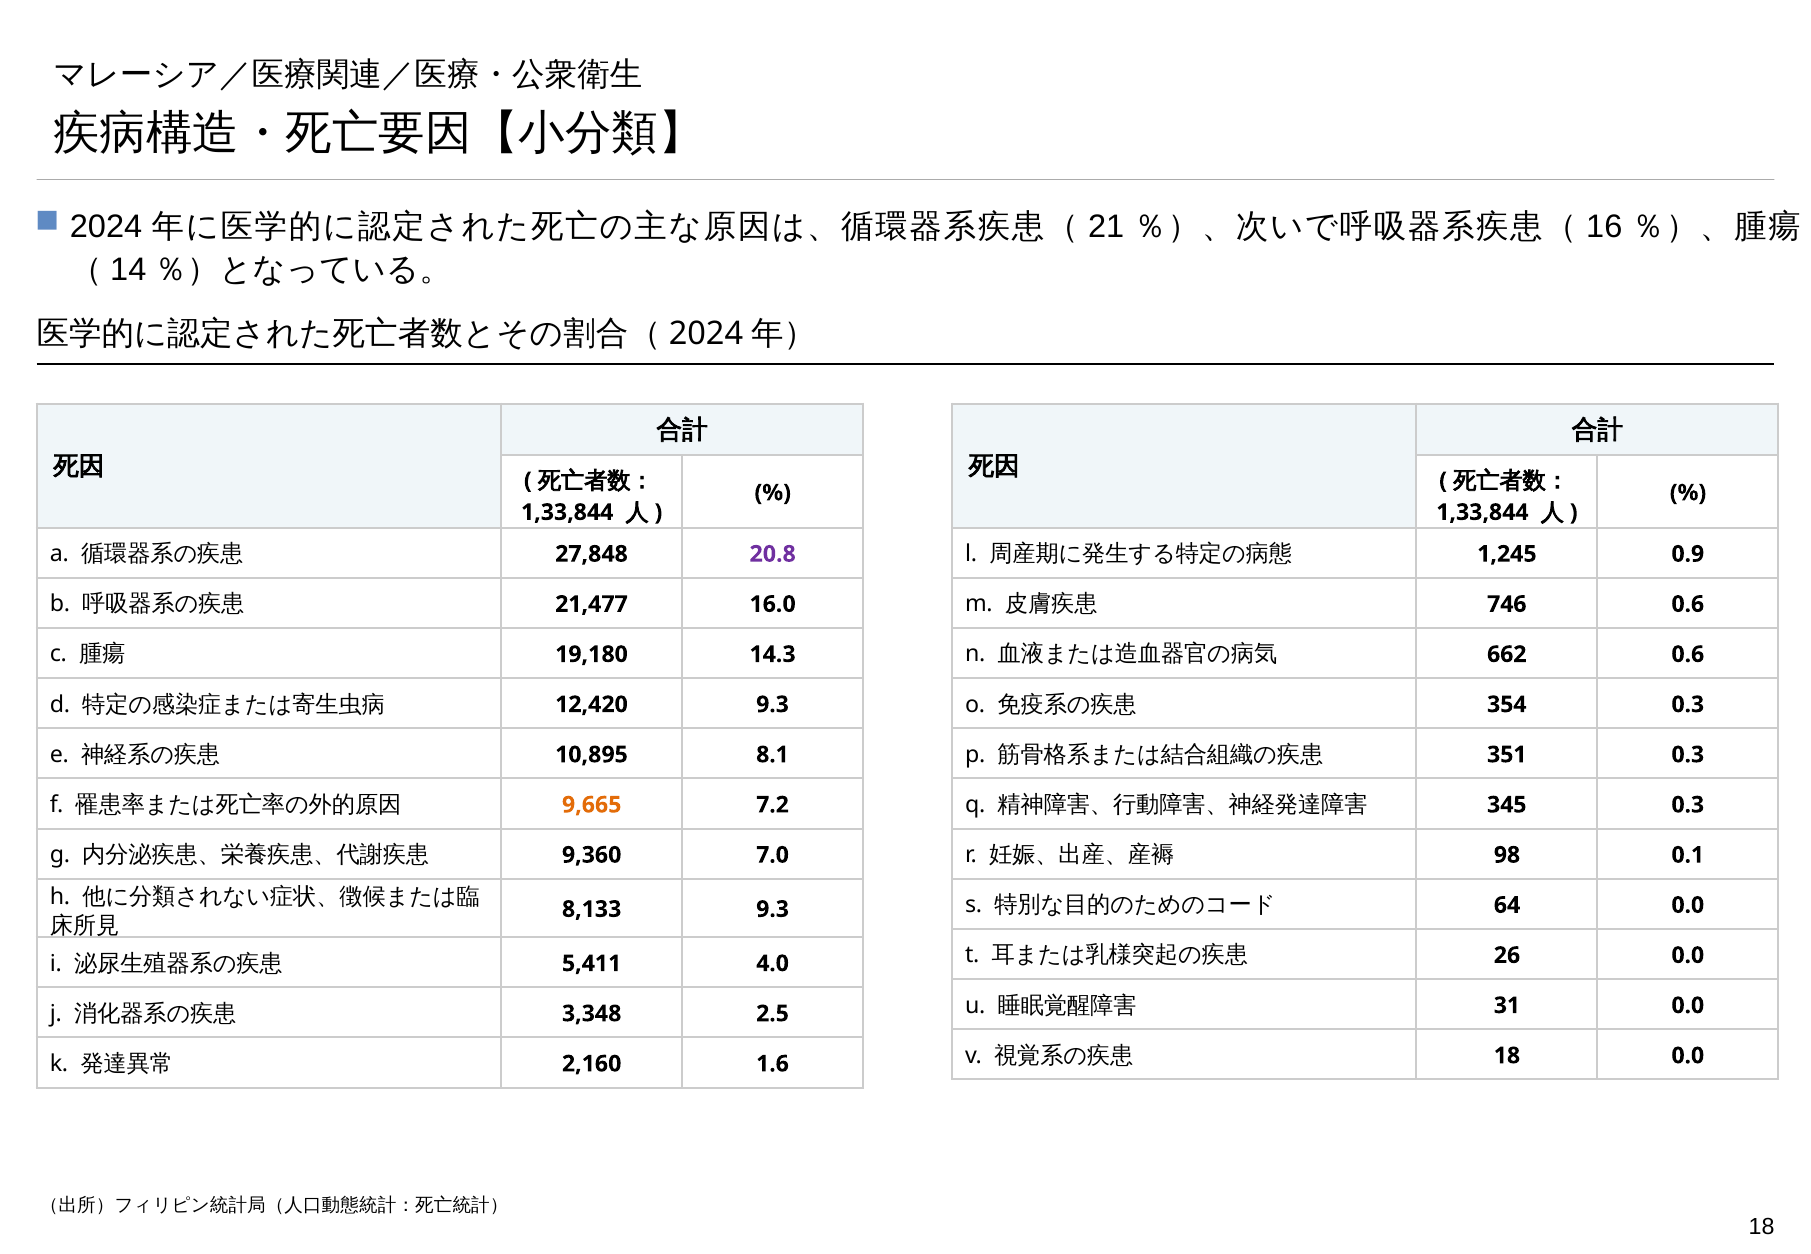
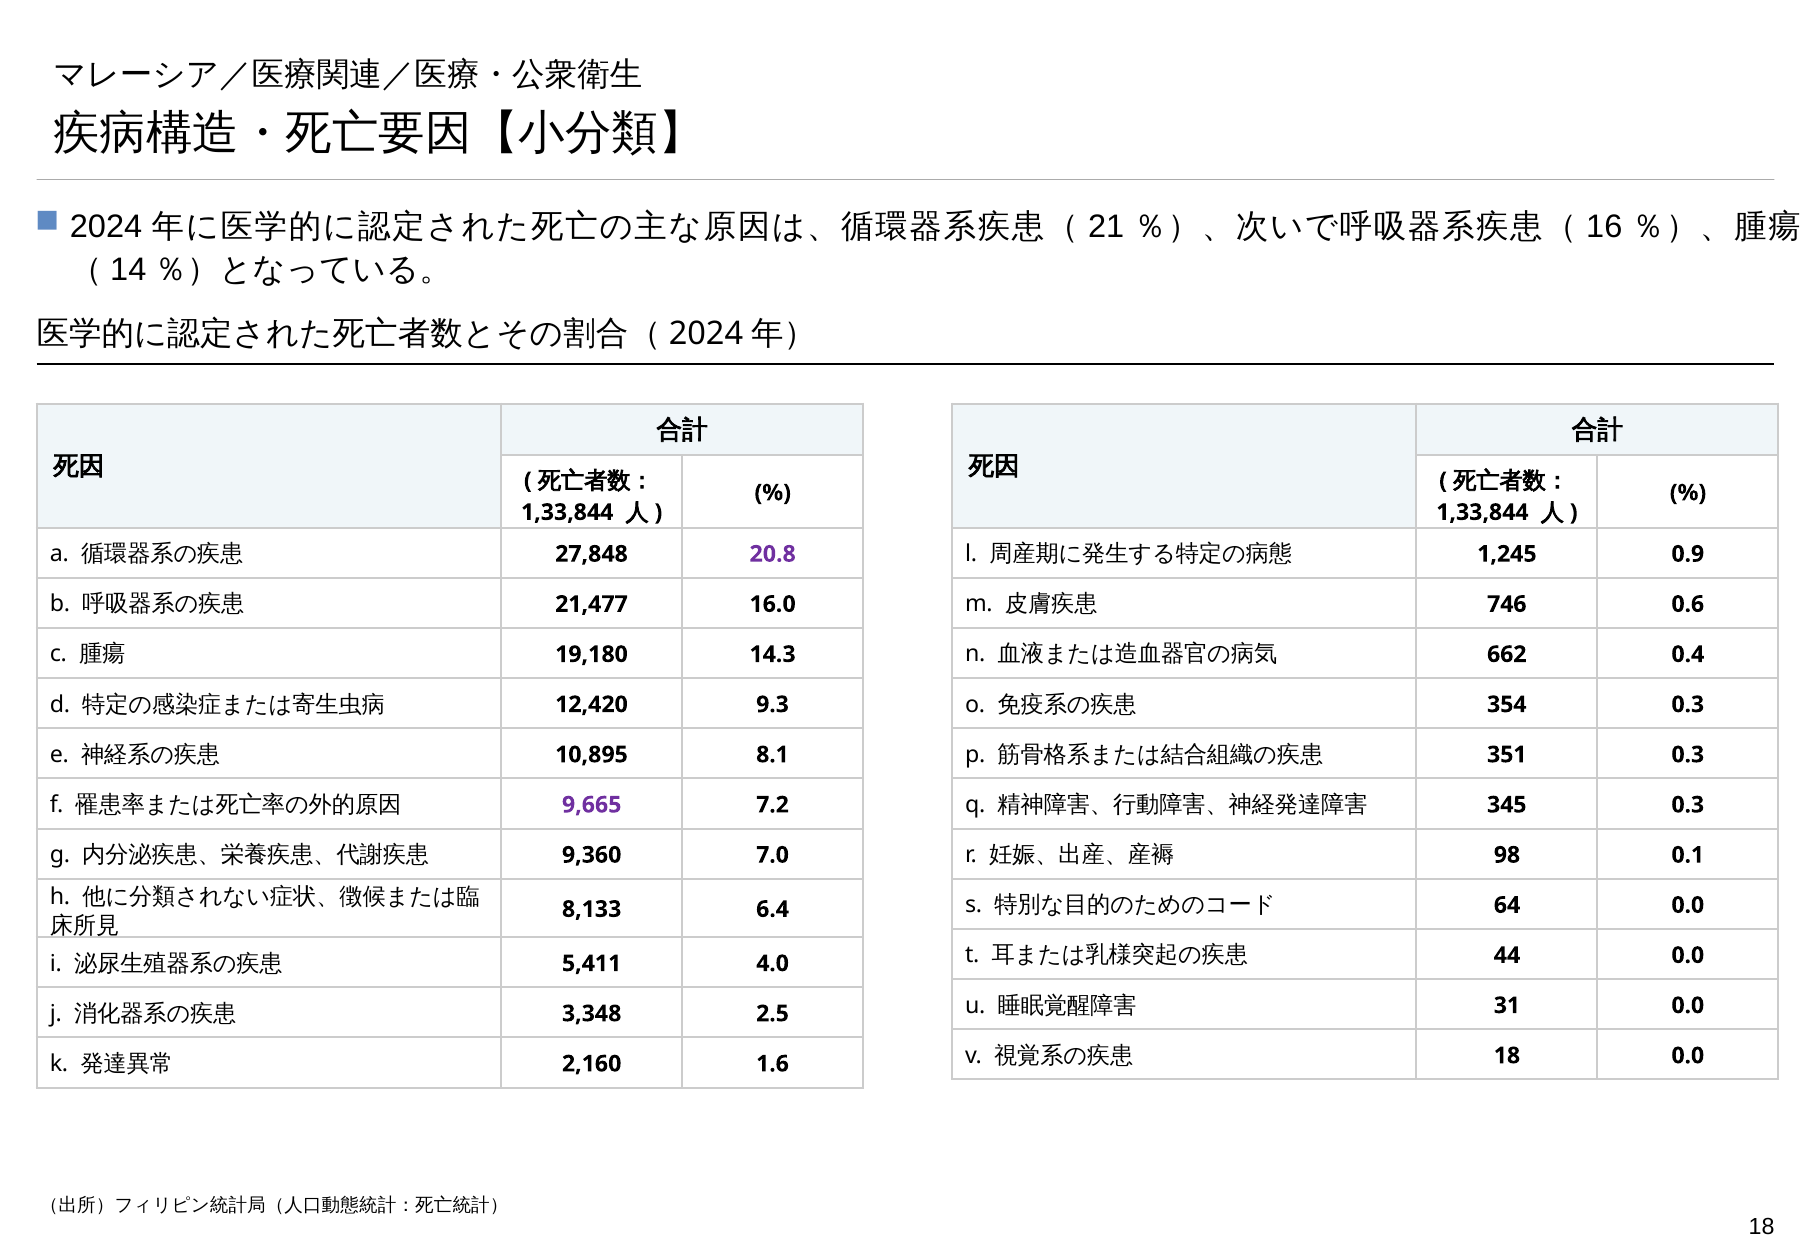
662 0.6: 0.6 -> 0.4
9,665 colour: orange -> purple
8,133 9.3: 9.3 -> 6.4
26: 26 -> 44
